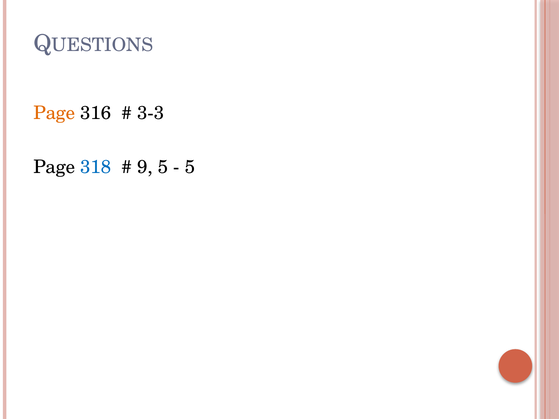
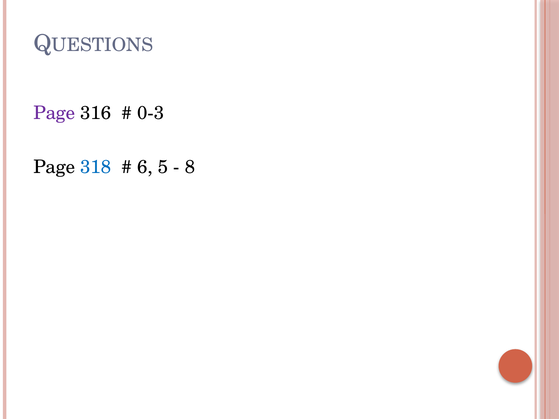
Page at (54, 113) colour: orange -> purple
3-3: 3-3 -> 0-3
9: 9 -> 6
5 at (190, 167): 5 -> 8
